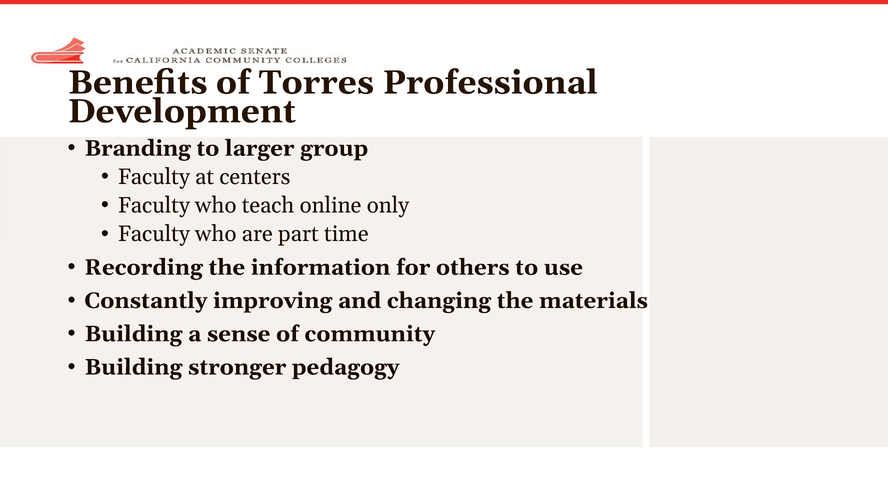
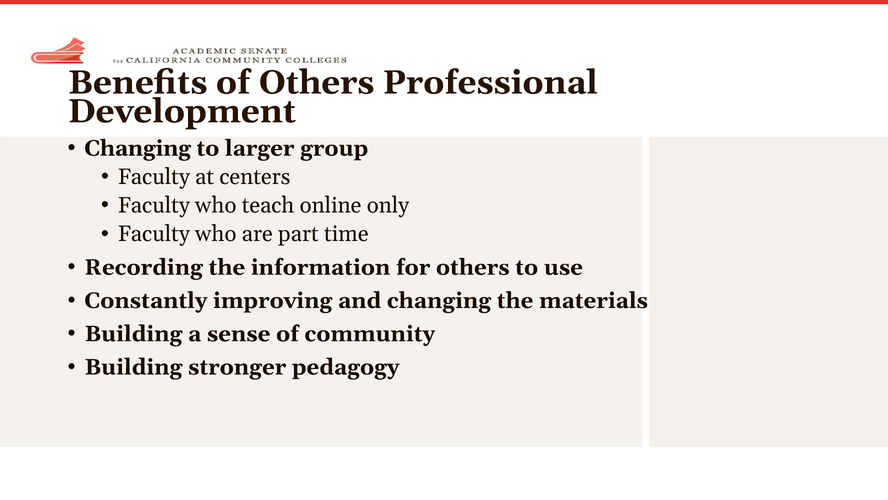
of Torres: Torres -> Others
Branding at (138, 148): Branding -> Changing
